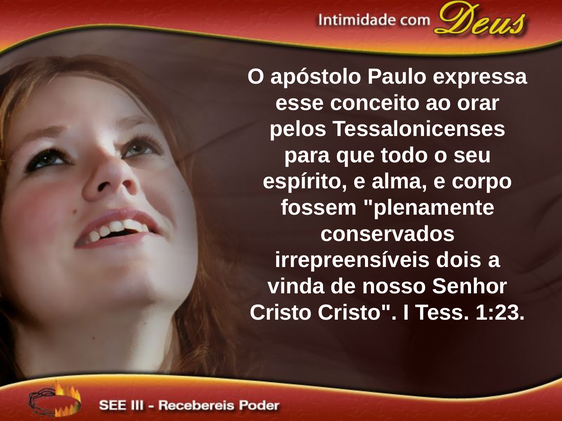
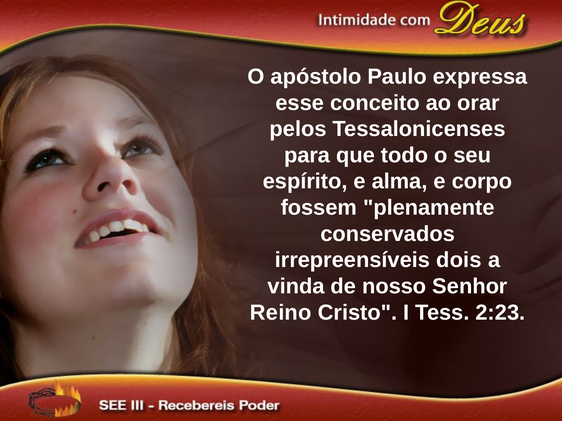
Cristo at (281, 313): Cristo -> Reino
1:23: 1:23 -> 2:23
